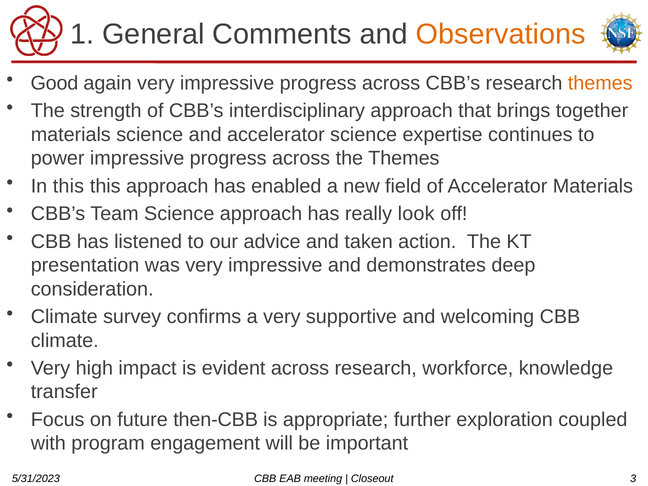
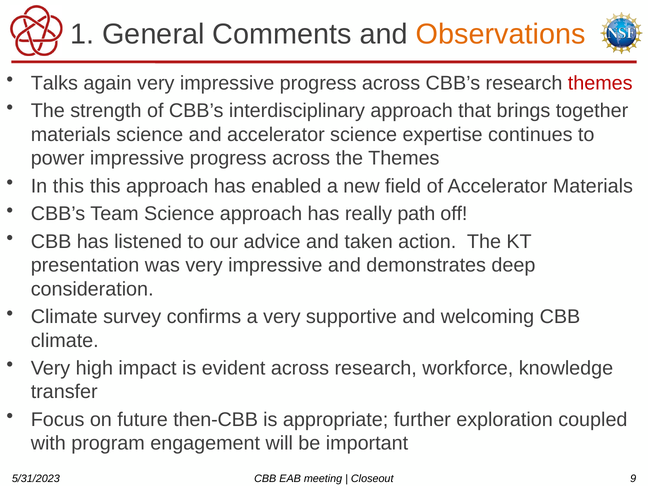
Good: Good -> Talks
themes at (600, 83) colour: orange -> red
look: look -> path
3: 3 -> 9
